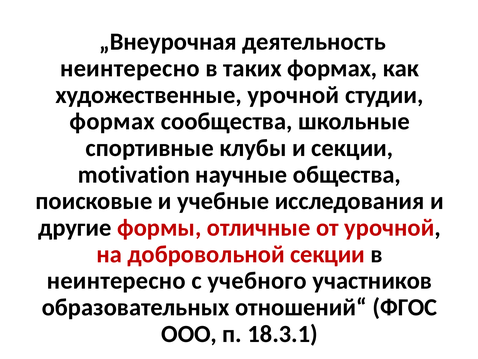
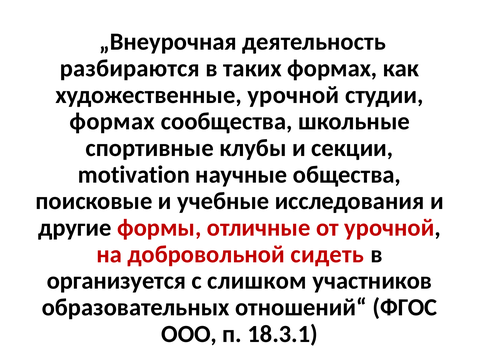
неинтересно at (130, 68): неинтересно -> разбираются
добровольной секции: секции -> сидеть
неинтересно at (116, 280): неинтересно -> организуется
учебного: учебного -> слишком
